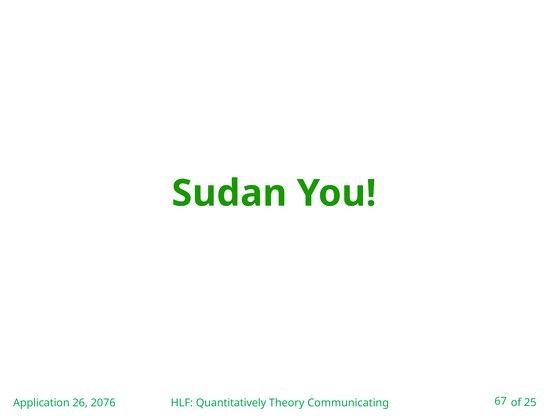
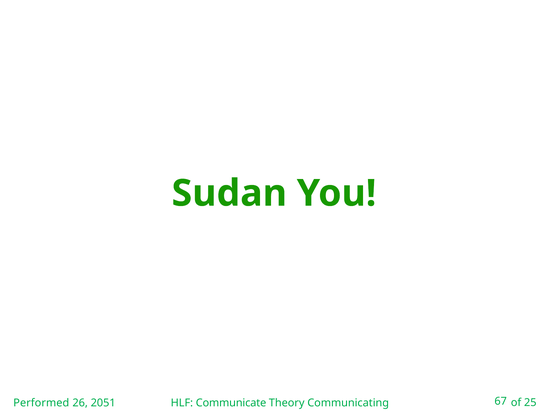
Application: Application -> Performed
2076: 2076 -> 2051
Quantitatively: Quantitatively -> Communicate
